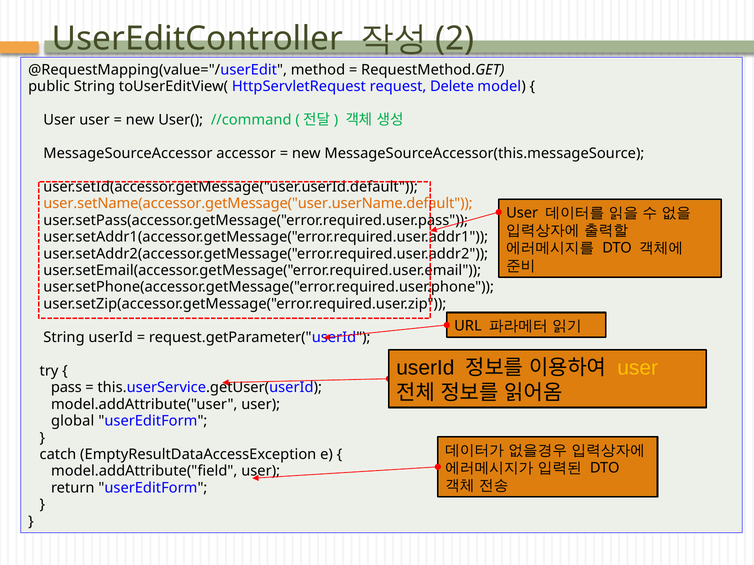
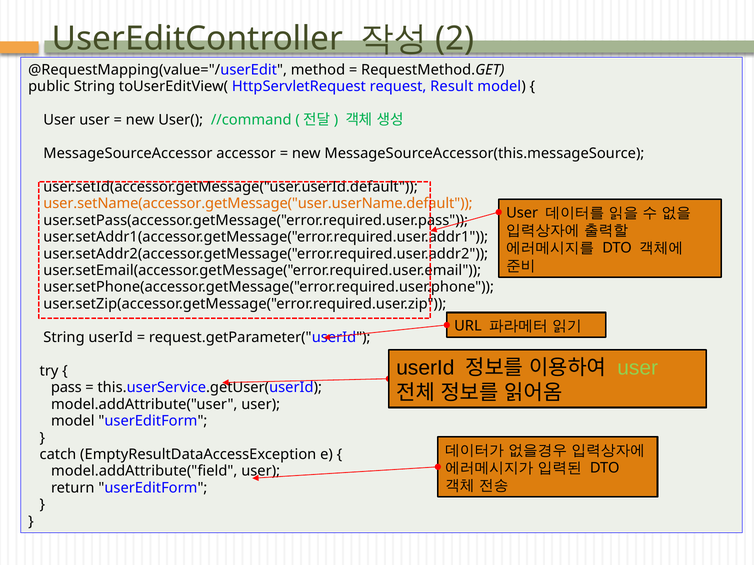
Delete: Delete -> Result
user at (638, 368) colour: yellow -> light green
global at (73, 421): global -> model
